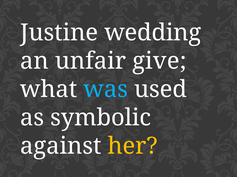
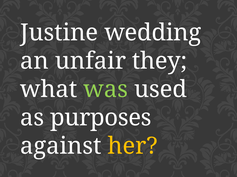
give: give -> they
was colour: light blue -> light green
symbolic: symbolic -> purposes
